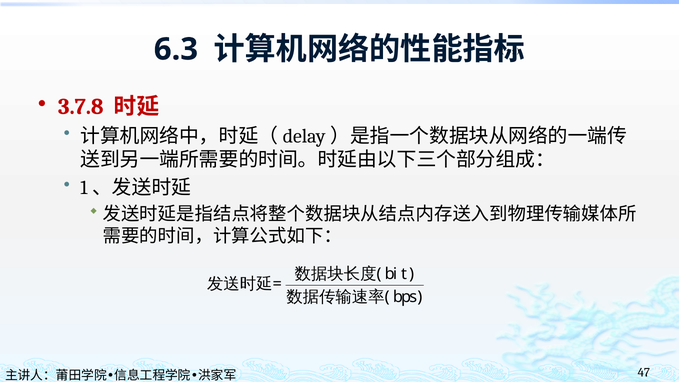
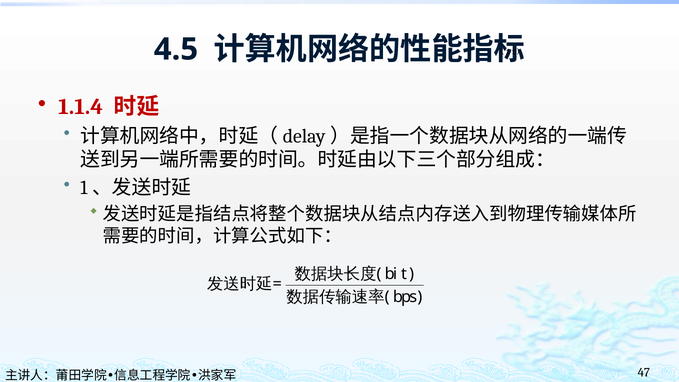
6.3: 6.3 -> 4.5
3.7.8: 3.7.8 -> 1.1.4
